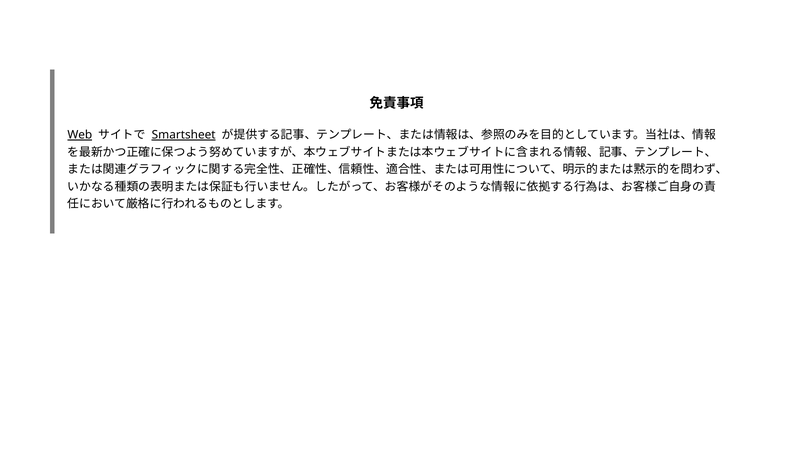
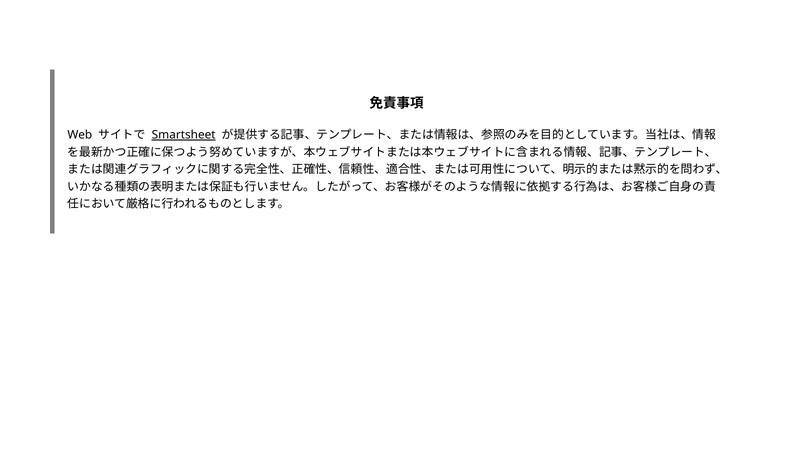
Web underline: present -> none
